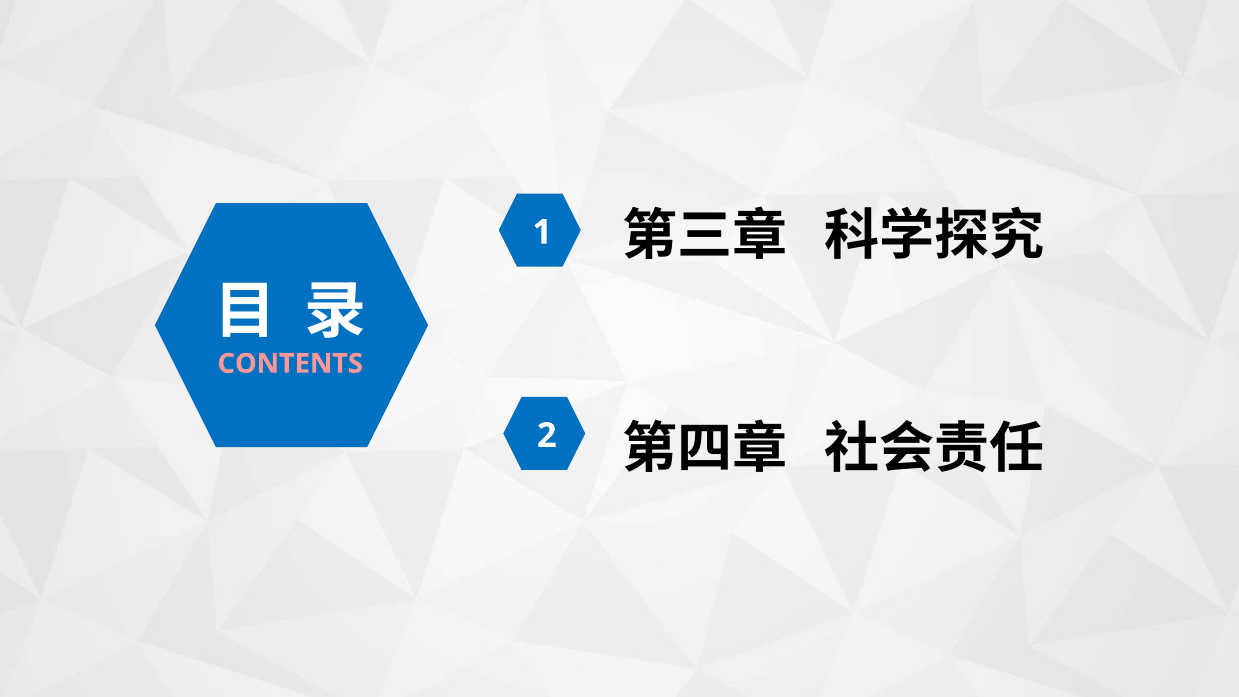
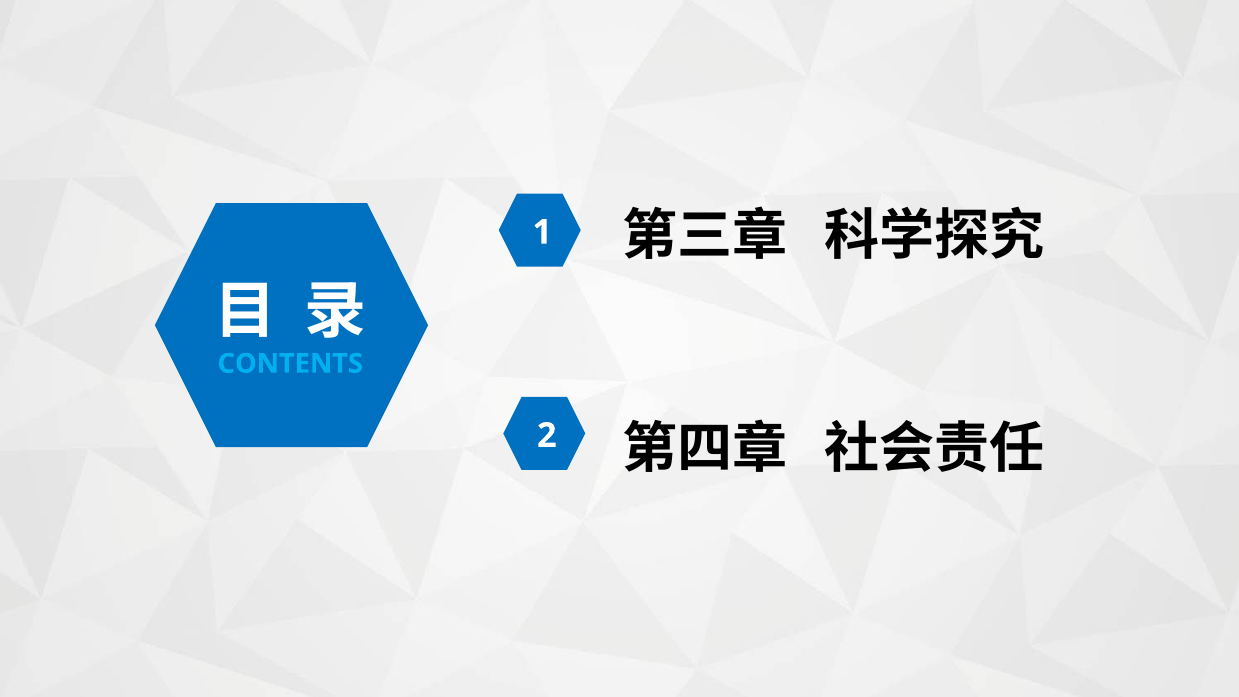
CONTENTS colour: pink -> light blue
